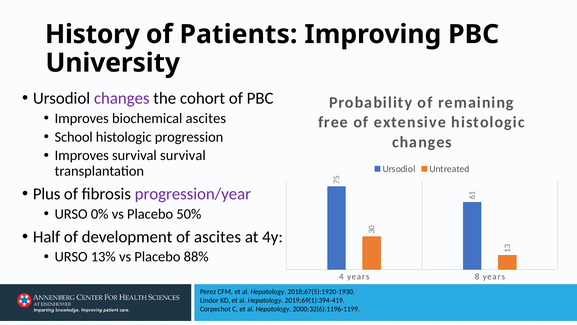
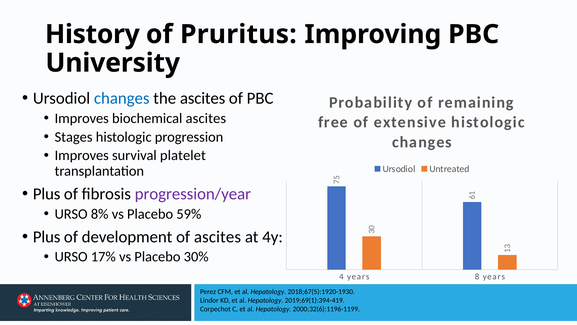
Patients: Patients -> Pruritus
changes at (122, 98) colour: purple -> blue
the cohort: cohort -> ascites
School: School -> Stages
survival survival: survival -> platelet
0%: 0% -> 8%
50%: 50% -> 59%
Half at (47, 237): Half -> Plus
13%: 13% -> 17%
88%: 88% -> 30%
